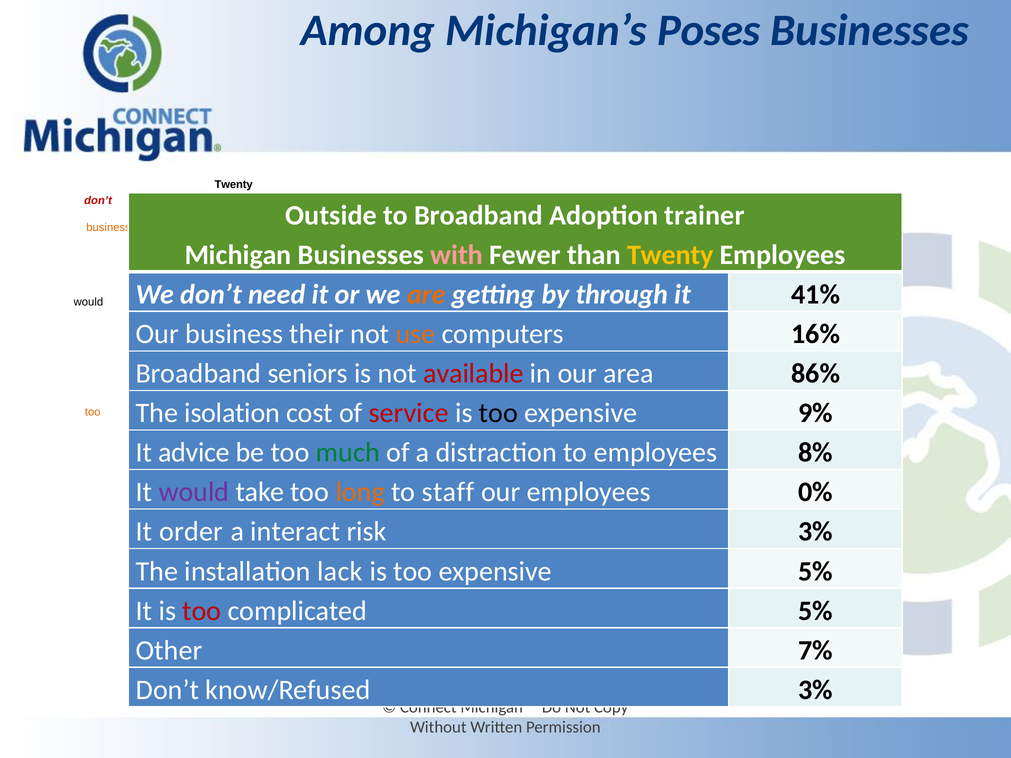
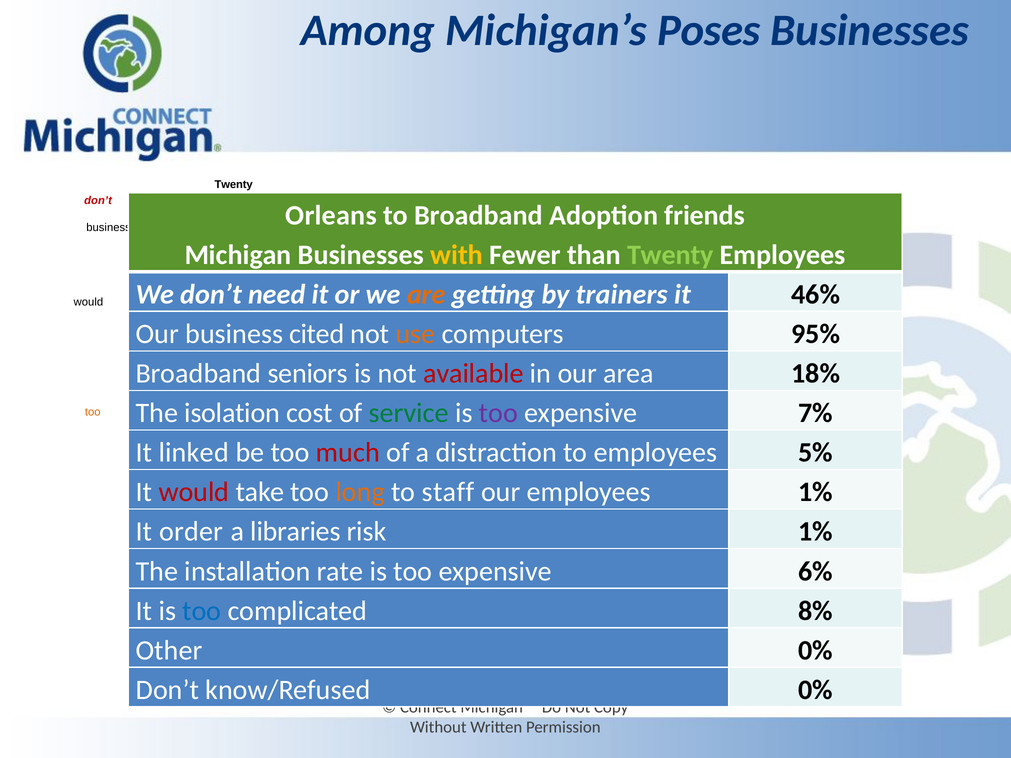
Outside: Outside -> Orleans
trainer: trainer -> friends
business at (109, 228) colour: orange -> black
with colour: pink -> yellow
Twenty at (670, 255) colour: yellow -> light green
through: through -> trainers
41%: 41% -> 46%
their: their -> cited
16%: 16% -> 95%
86%: 86% -> 18%
service at (409, 413) colour: red -> green
too at (498, 413) colour: black -> purple
9%: 9% -> 7%
advice: advice -> linked
much at (348, 453) colour: green -> red
8%: 8% -> 5%
would at (194, 492) colour: purple -> red
employees 0%: 0% -> 1%
interact: interact -> libraries
risk 3%: 3% -> 1%
lack: lack -> rate
expensive 5%: 5% -> 6%
too at (202, 611) colour: red -> blue
complicated 5%: 5% -> 8%
Other 7%: 7% -> 0%
know/Refused 3%: 3% -> 0%
